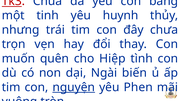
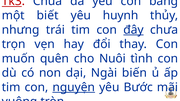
tinh: tinh -> biết
đây underline: none -> present
Hiệp: Hiệp -> Nuôi
Phen: Phen -> Bước
